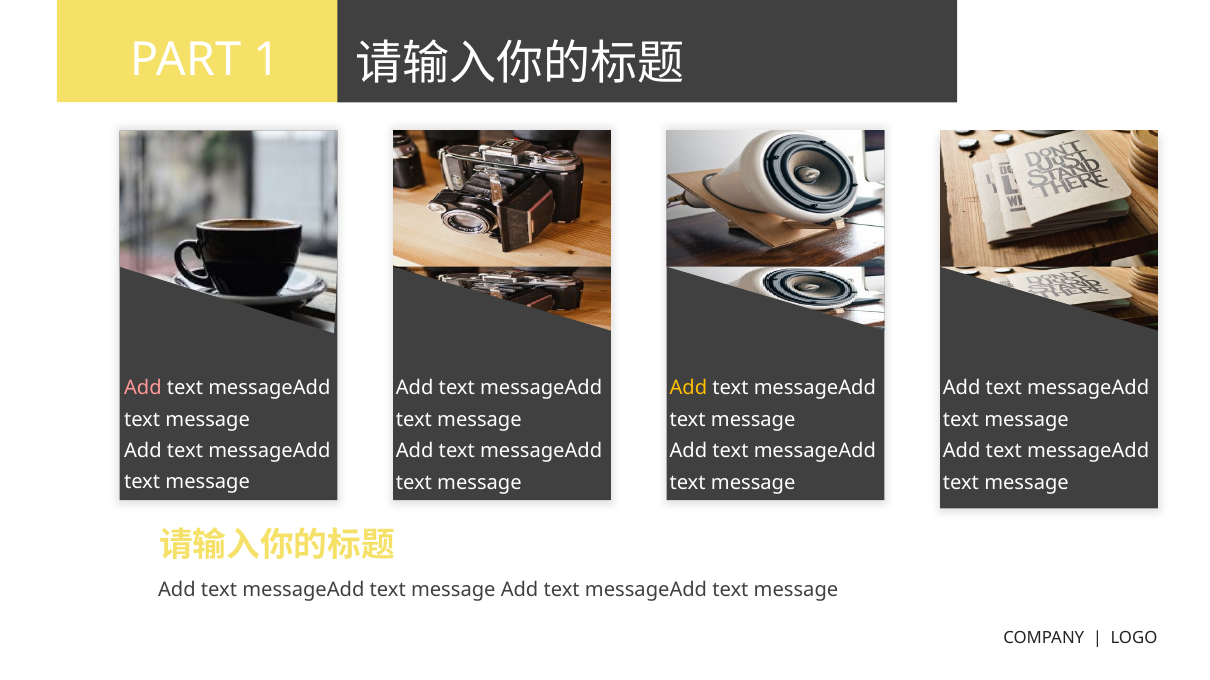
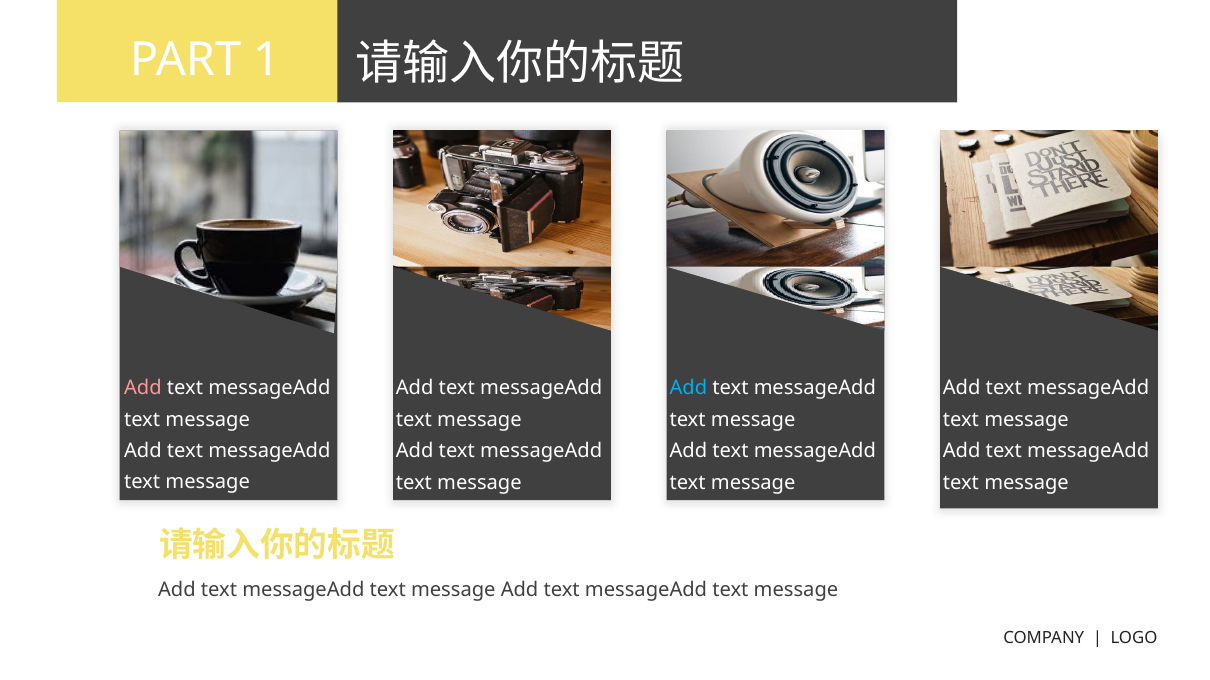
Add at (688, 389) colour: yellow -> light blue
